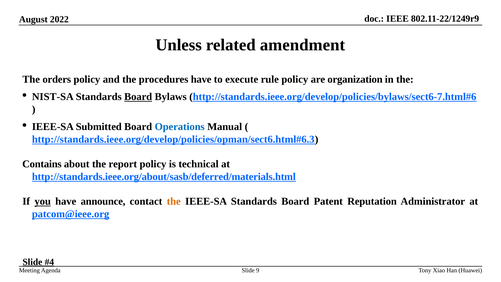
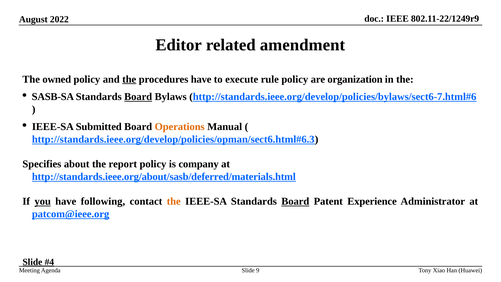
Unless: Unless -> Editor
orders: orders -> owned
the at (129, 79) underline: none -> present
NIST-SA: NIST-SA -> SASB-SA
Operations colour: blue -> orange
Contains: Contains -> Specifies
technical: technical -> company
announce: announce -> following
Board at (295, 201) underline: none -> present
Reputation: Reputation -> Experience
